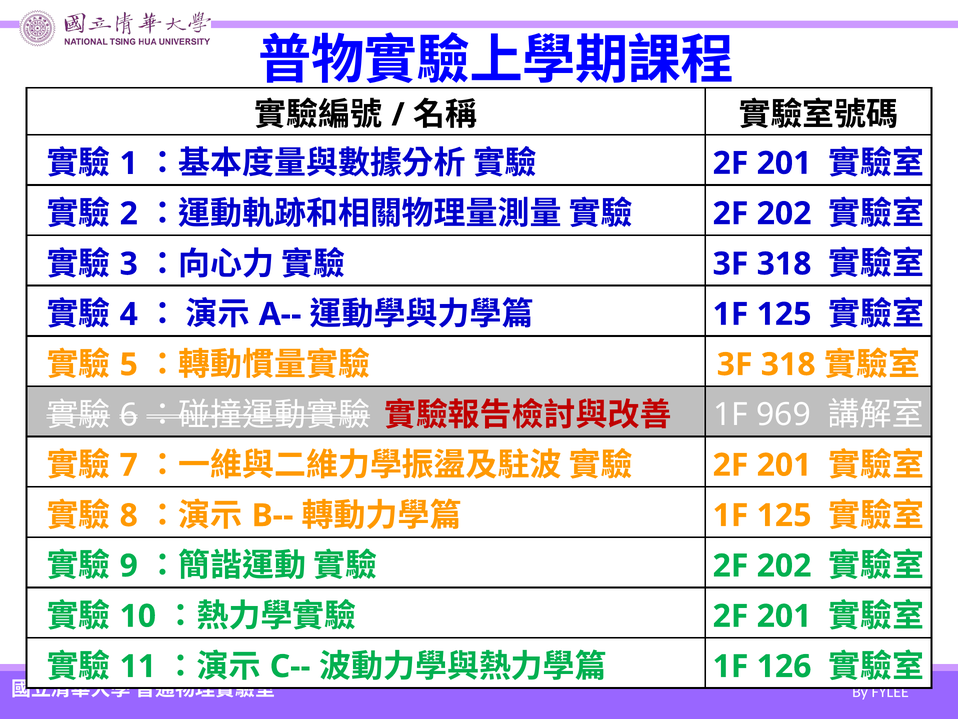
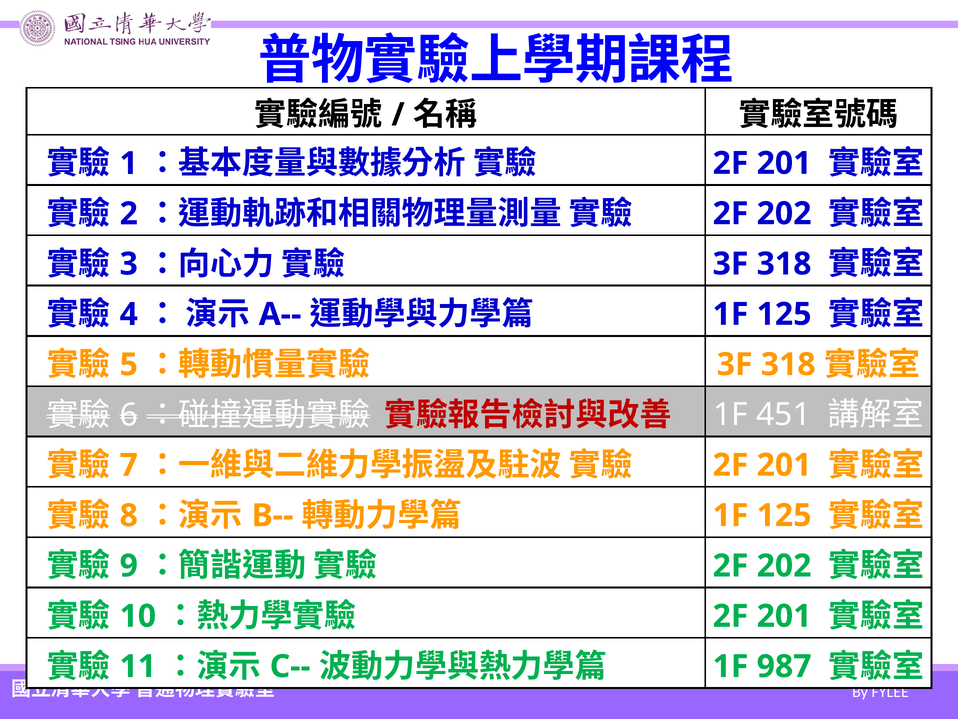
969: 969 -> 451
126: 126 -> 987
